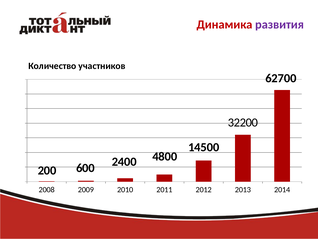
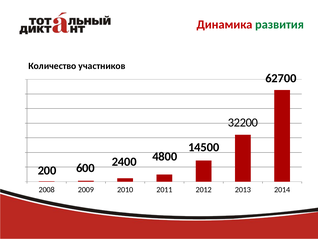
развития colour: purple -> green
